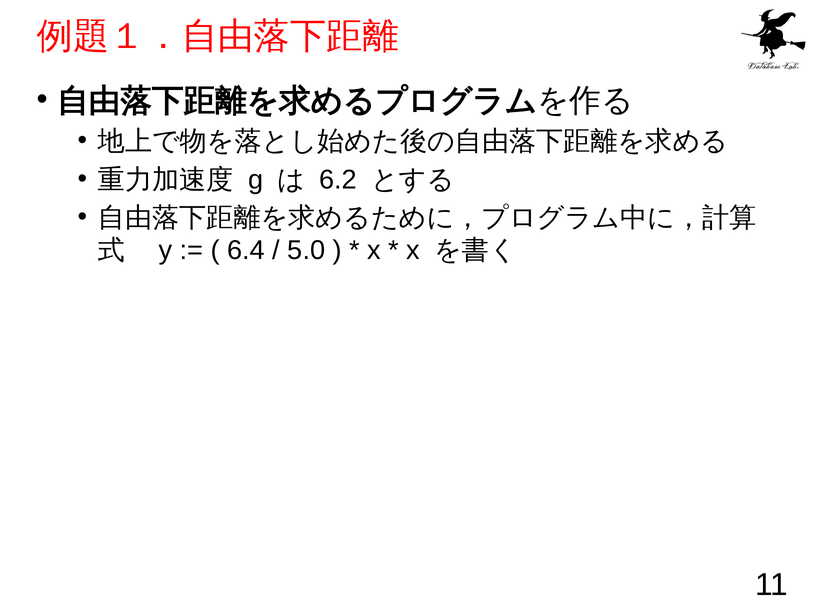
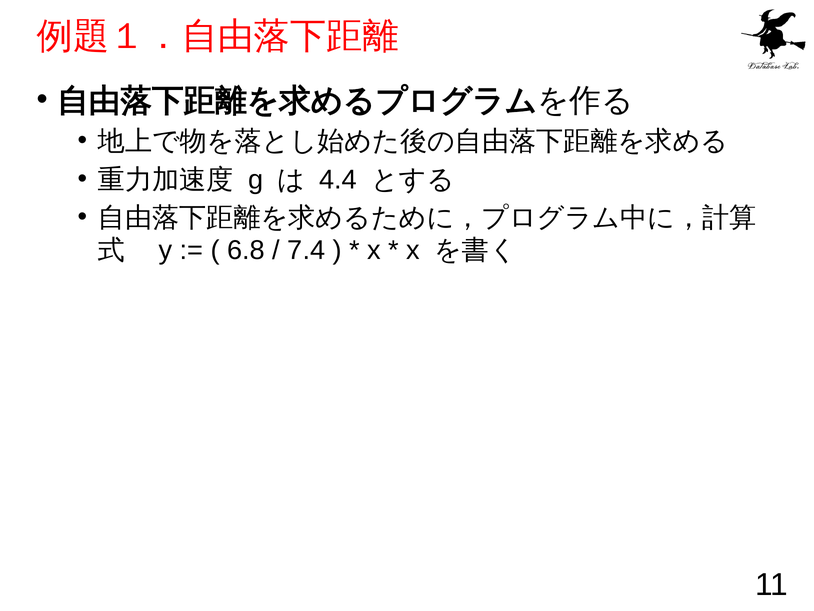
6.2: 6.2 -> 4.4
6.4: 6.4 -> 6.8
5.0: 5.0 -> 7.4
